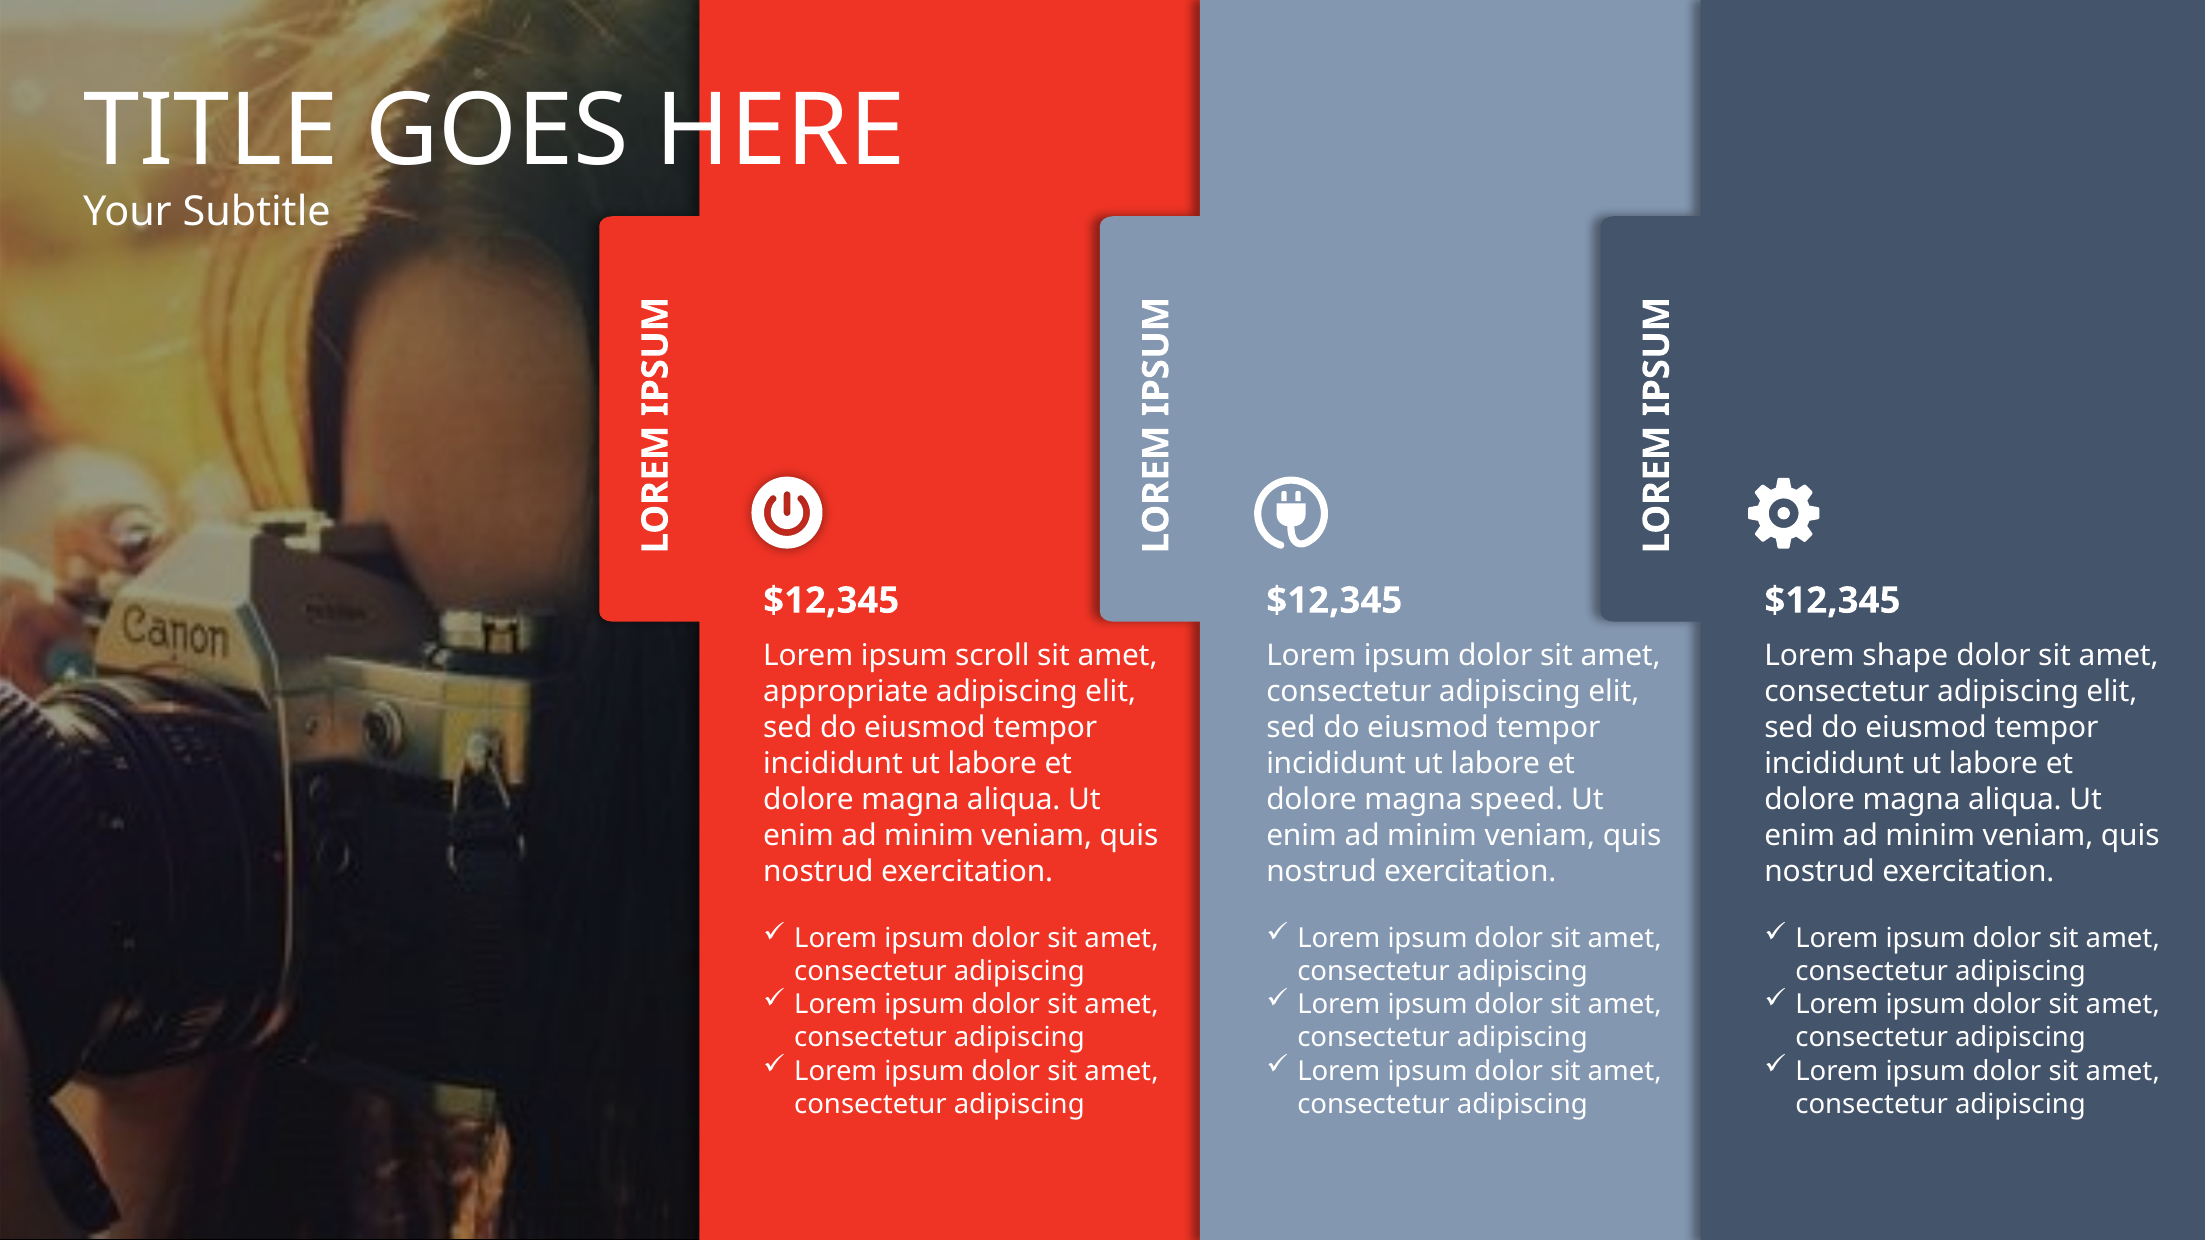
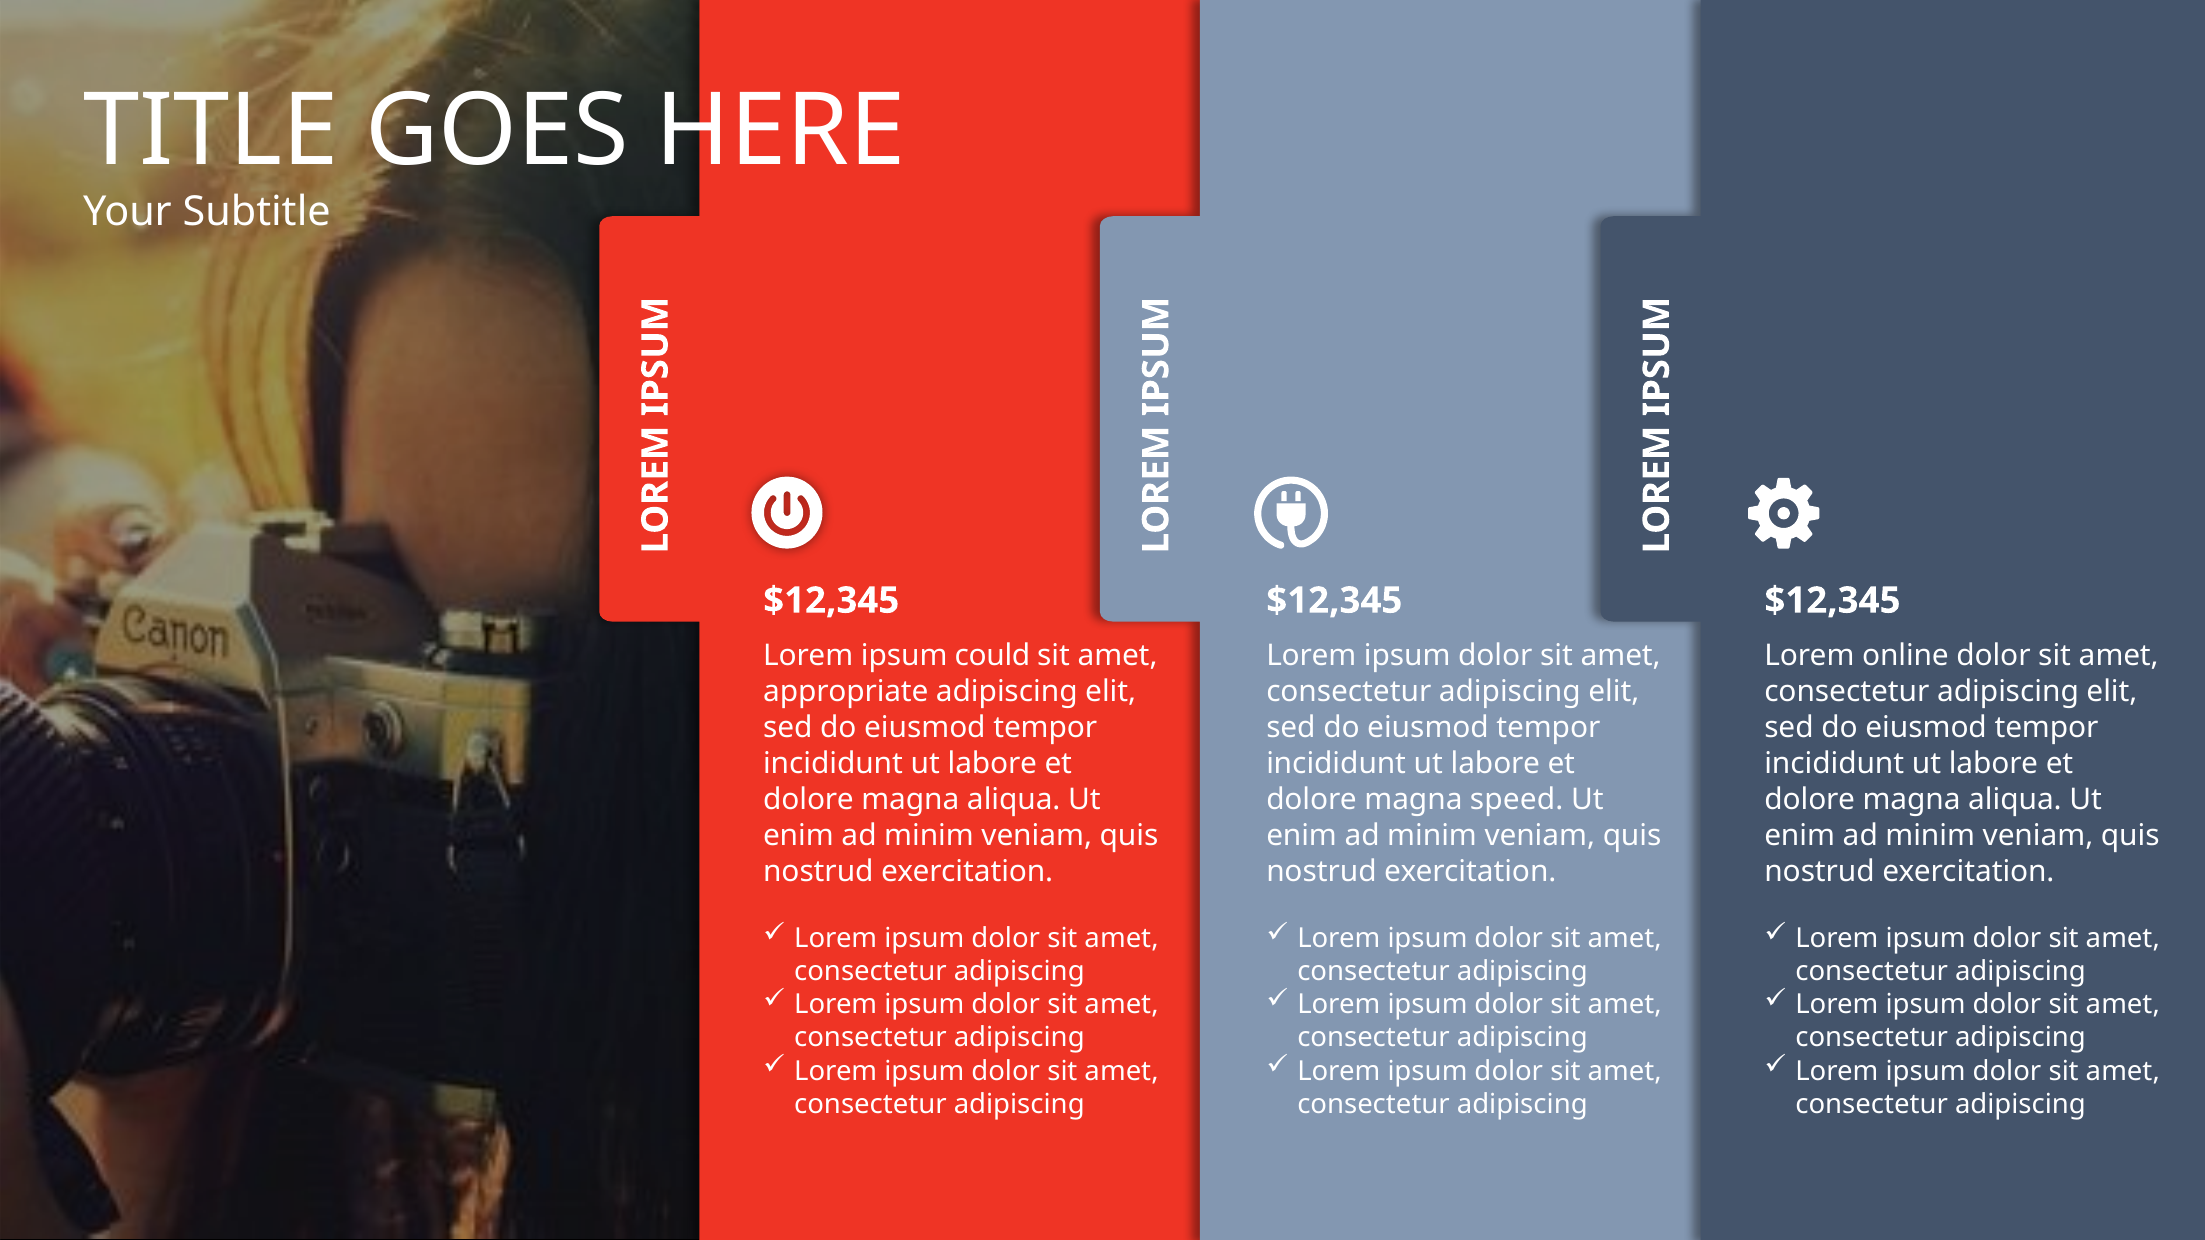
scroll: scroll -> could
shape: shape -> online
